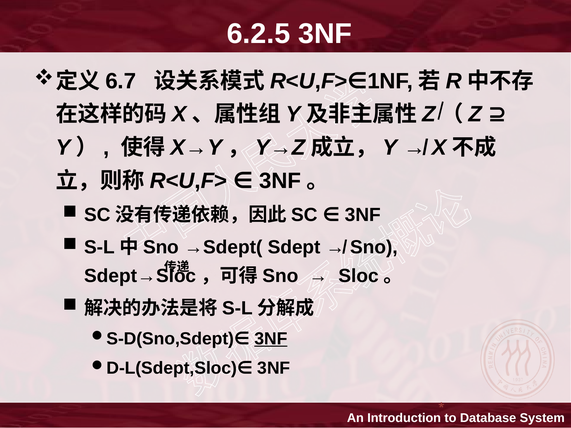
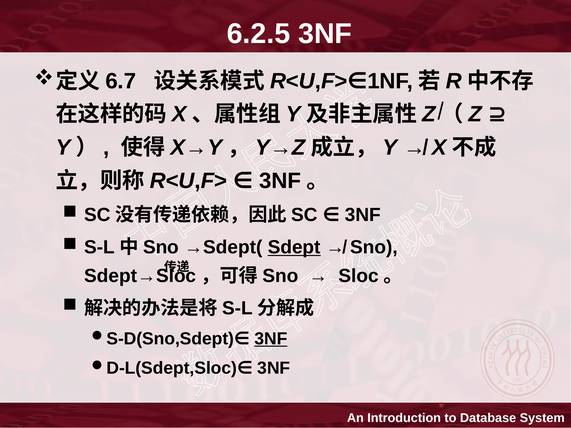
Sdept underline: none -> present
